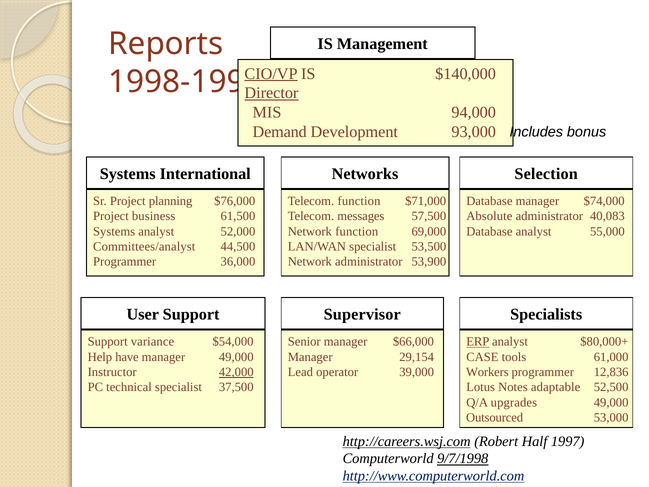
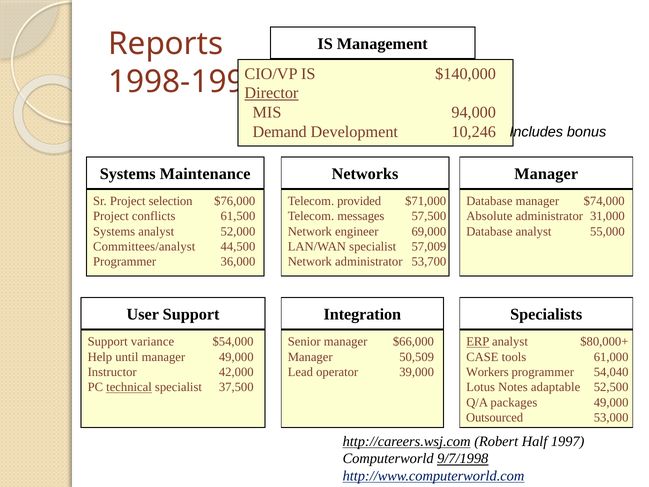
CIO/VP underline: present -> none
93,000: 93,000 -> 10,246
International: International -> Maintenance
Selection at (546, 174): Selection -> Manager
planning: planning -> selection
Telecom function: function -> provided
business: business -> conflicts
40,083: 40,083 -> 31,000
Network function: function -> engineer
53,500: 53,500 -> 57,009
53,900: 53,900 -> 53,700
Supervisor: Supervisor -> Integration
have: have -> until
29,154: 29,154 -> 50,509
42,000 underline: present -> none
12,836: 12,836 -> 54,040
technical underline: none -> present
upgrades: upgrades -> packages
